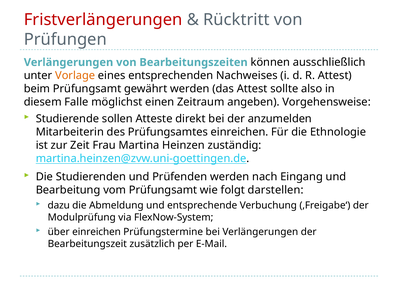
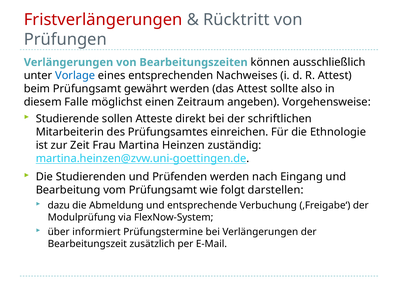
Vorlage colour: orange -> blue
anzumelden: anzumelden -> schriftlichen
über einreichen: einreichen -> informiert
